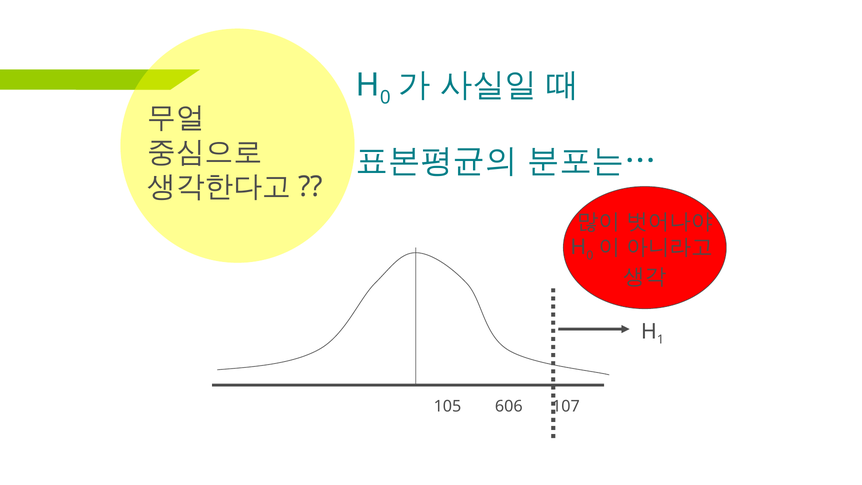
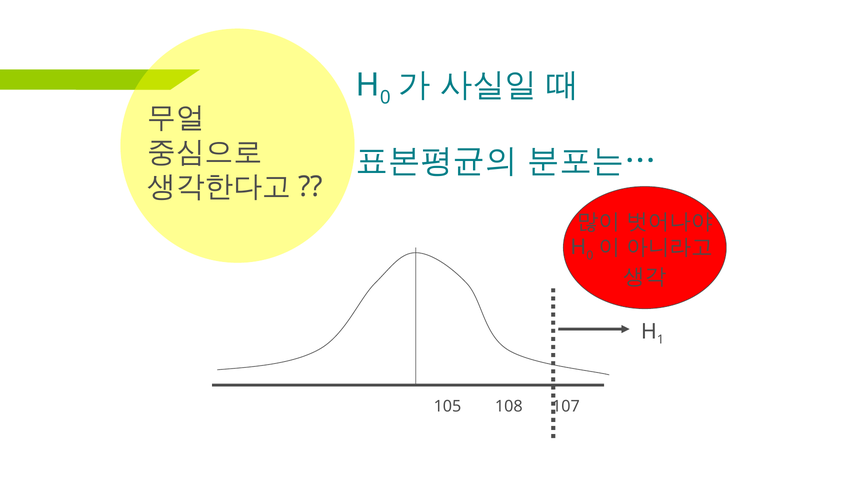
606: 606 -> 108
